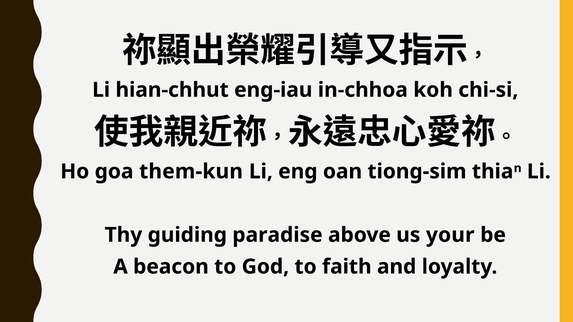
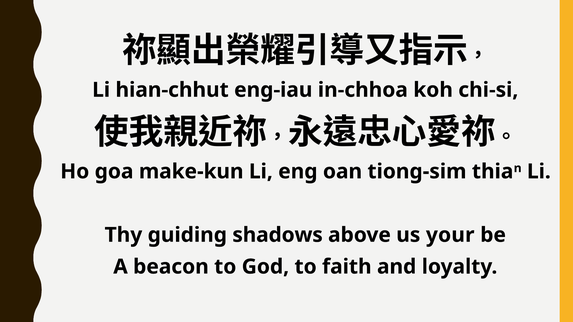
them-kun: them-kun -> make-kun
paradise: paradise -> shadows
